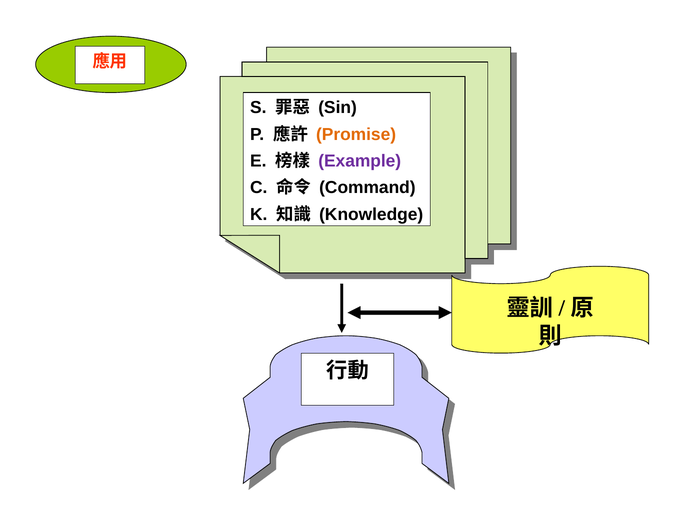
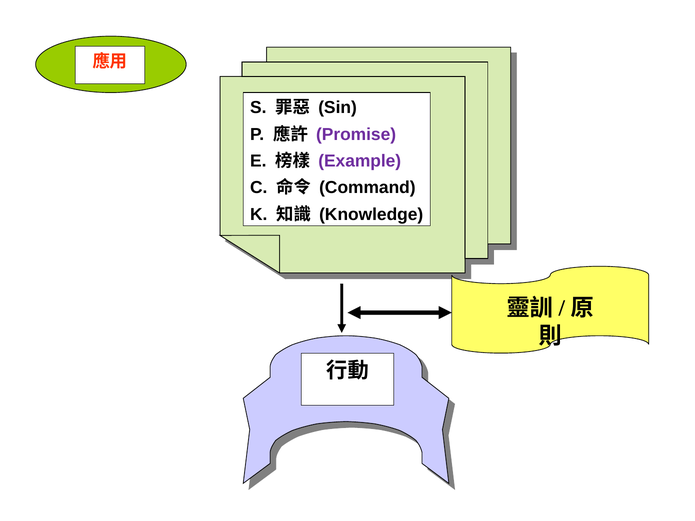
Promise colour: orange -> purple
